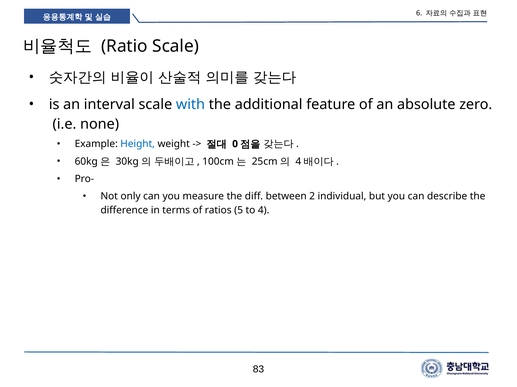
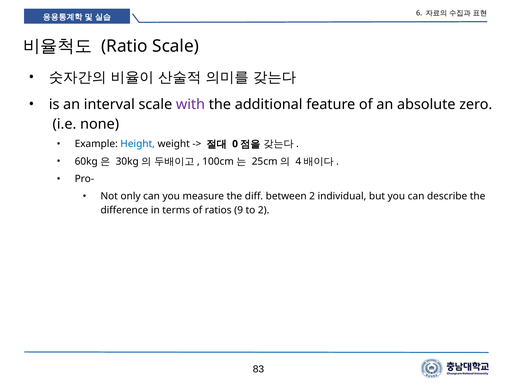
with colour: blue -> purple
5: 5 -> 9
to 4: 4 -> 2
